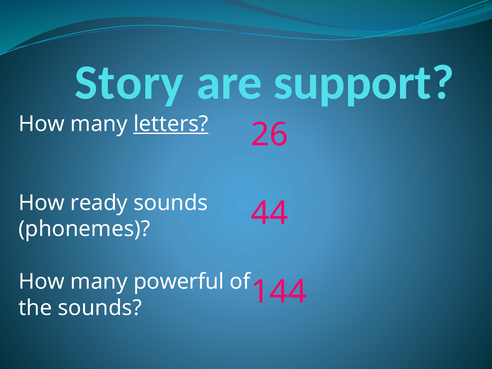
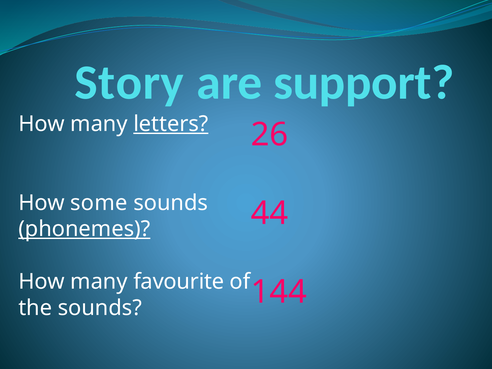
ready: ready -> some
phonemes underline: none -> present
powerful: powerful -> favourite
